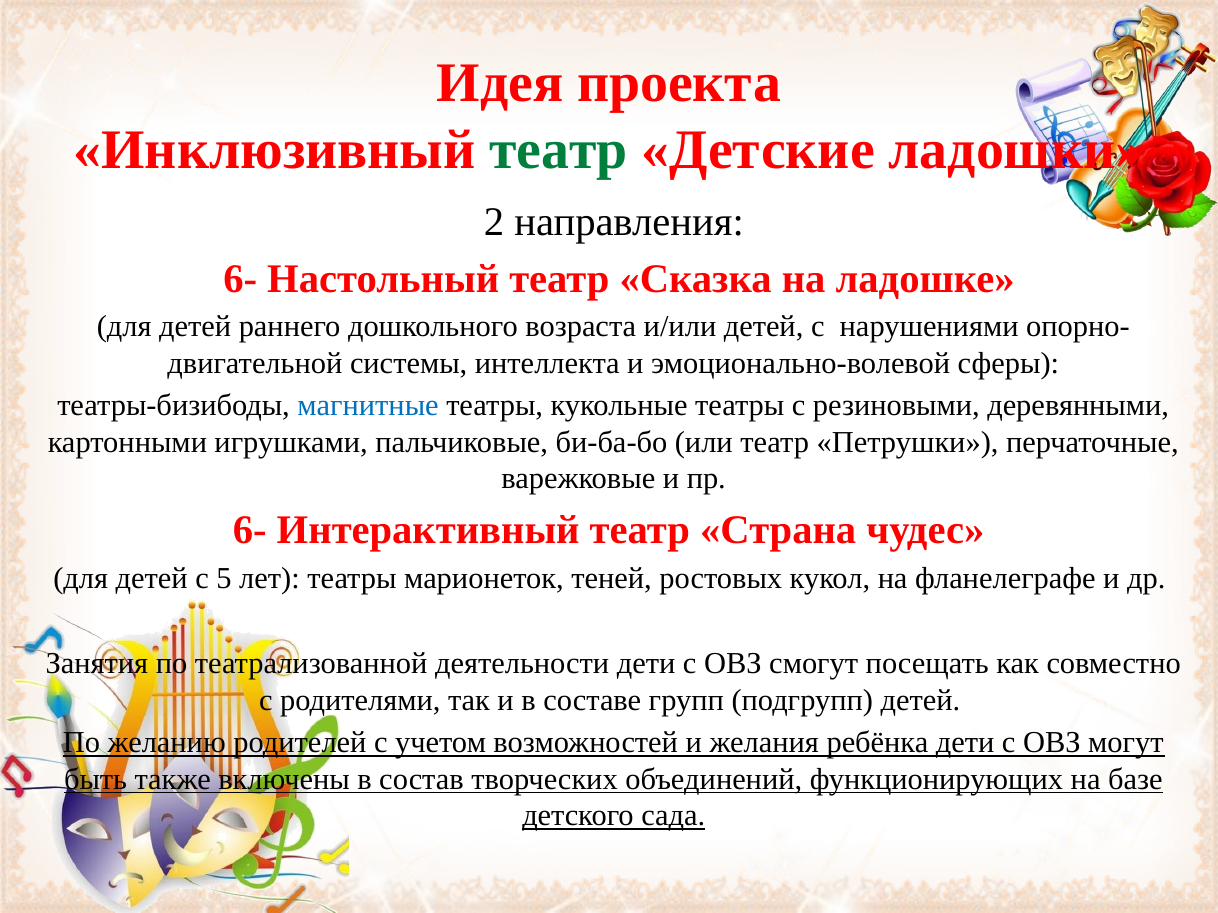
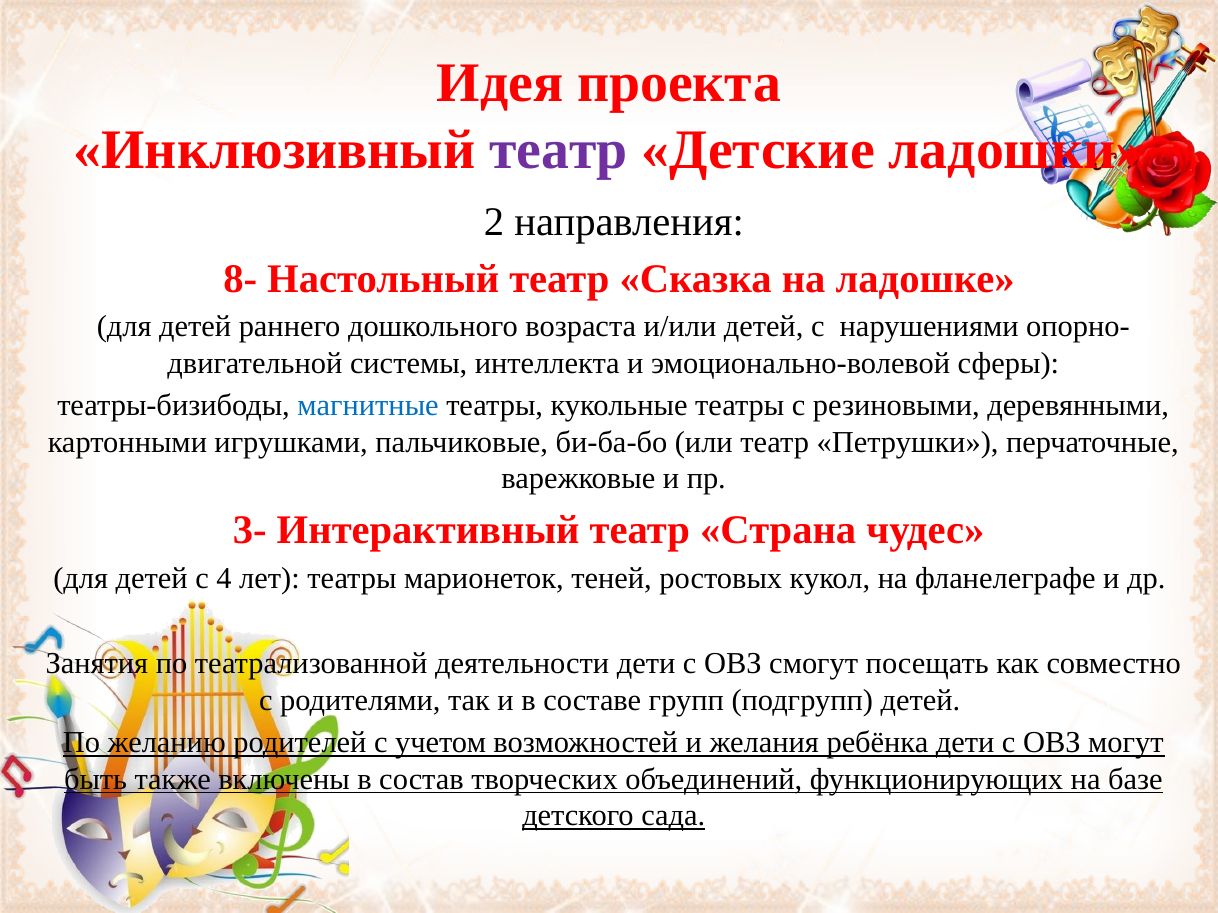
театр at (559, 150) colour: green -> purple
6- at (240, 279): 6- -> 8-
6- at (250, 531): 6- -> 3-
5: 5 -> 4
